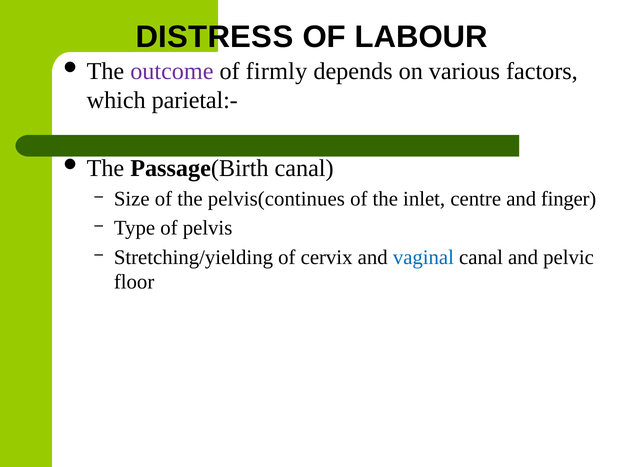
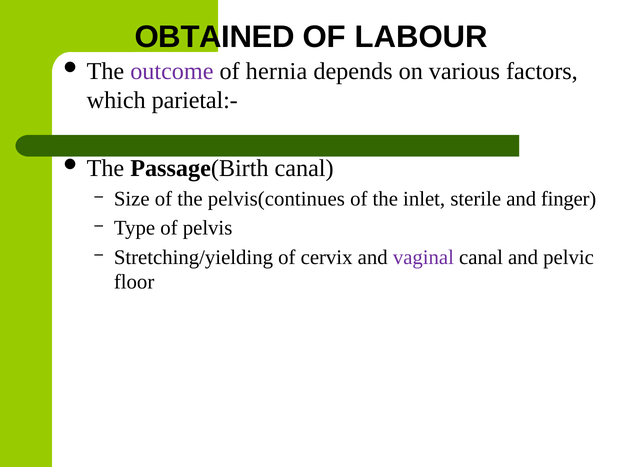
DISTRESS: DISTRESS -> OBTAINED
firmly: firmly -> hernia
centre: centre -> sterile
vaginal colour: blue -> purple
